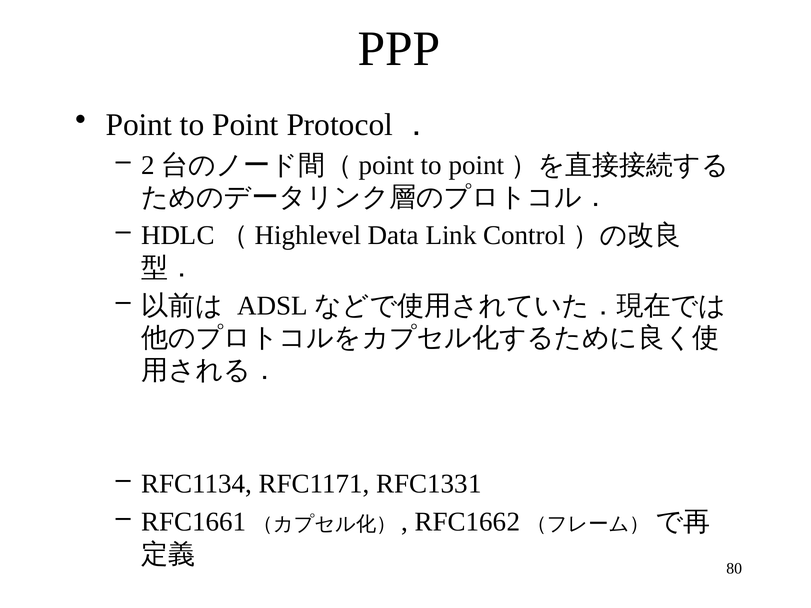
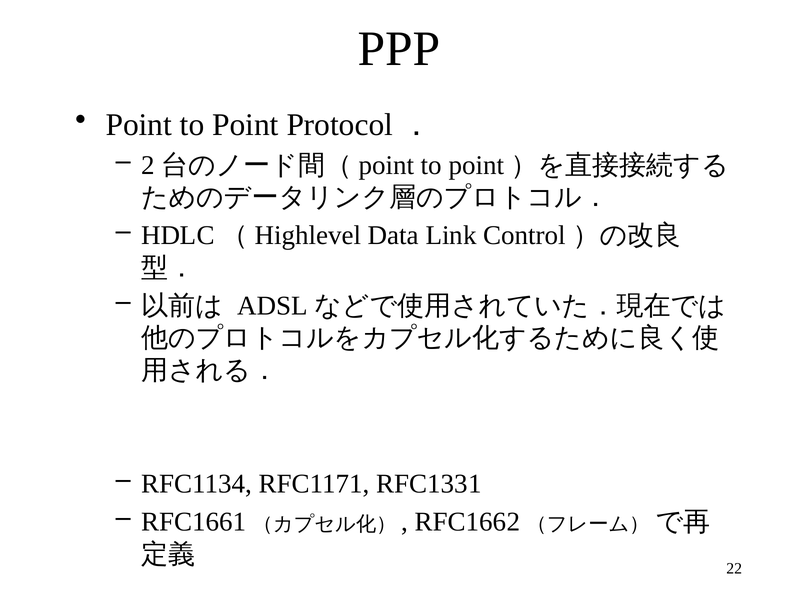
80: 80 -> 22
